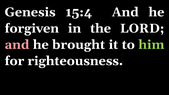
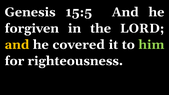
15:4: 15:4 -> 15:5
and at (17, 45) colour: pink -> yellow
brought: brought -> covered
